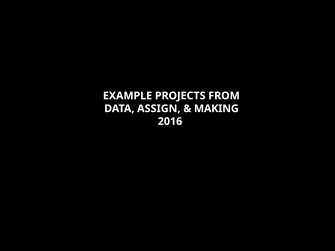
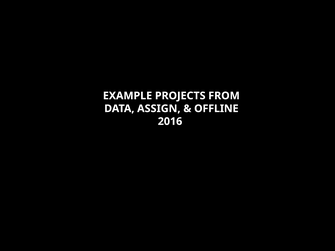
MAKING: MAKING -> OFFLINE
